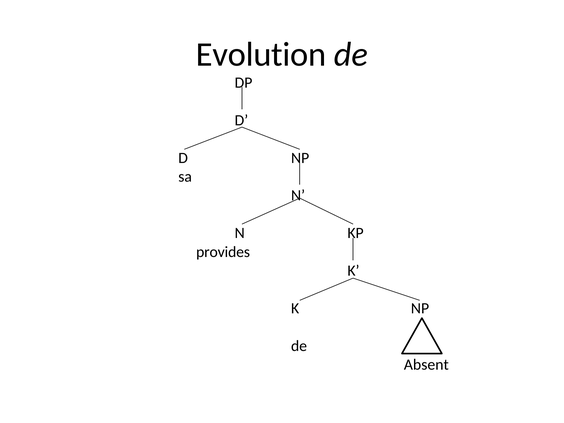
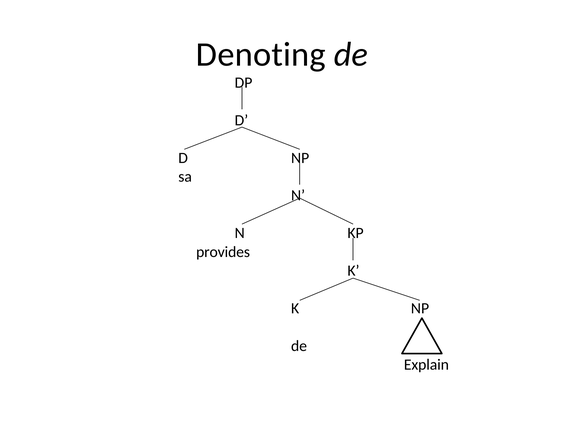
Evolution: Evolution -> Denoting
Absent: Absent -> Explain
